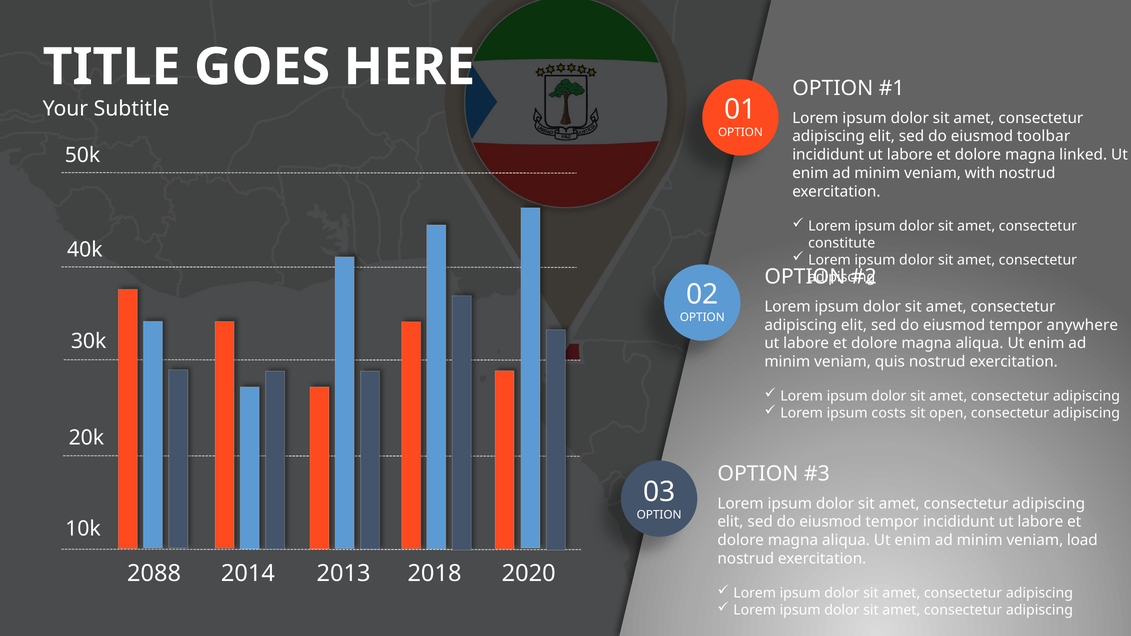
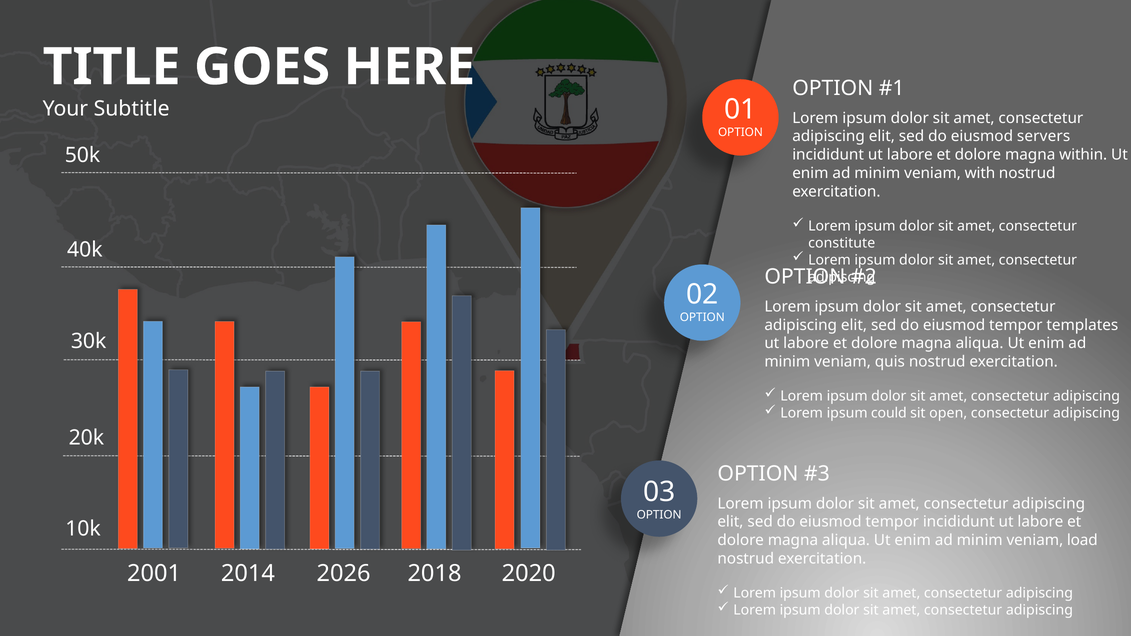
toolbar: toolbar -> servers
linked: linked -> within
anywhere: anywhere -> templates
costs: costs -> could
2088: 2088 -> 2001
2013: 2013 -> 2026
